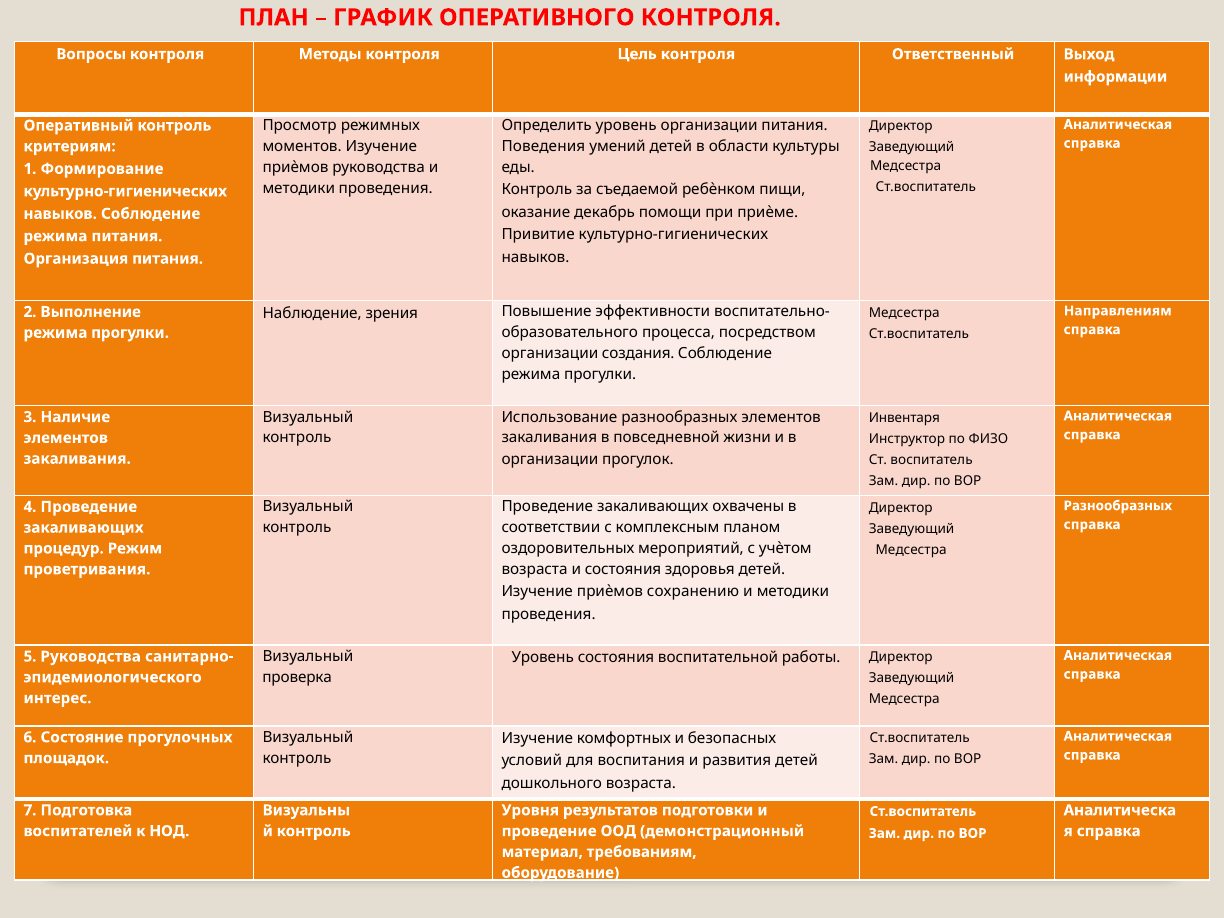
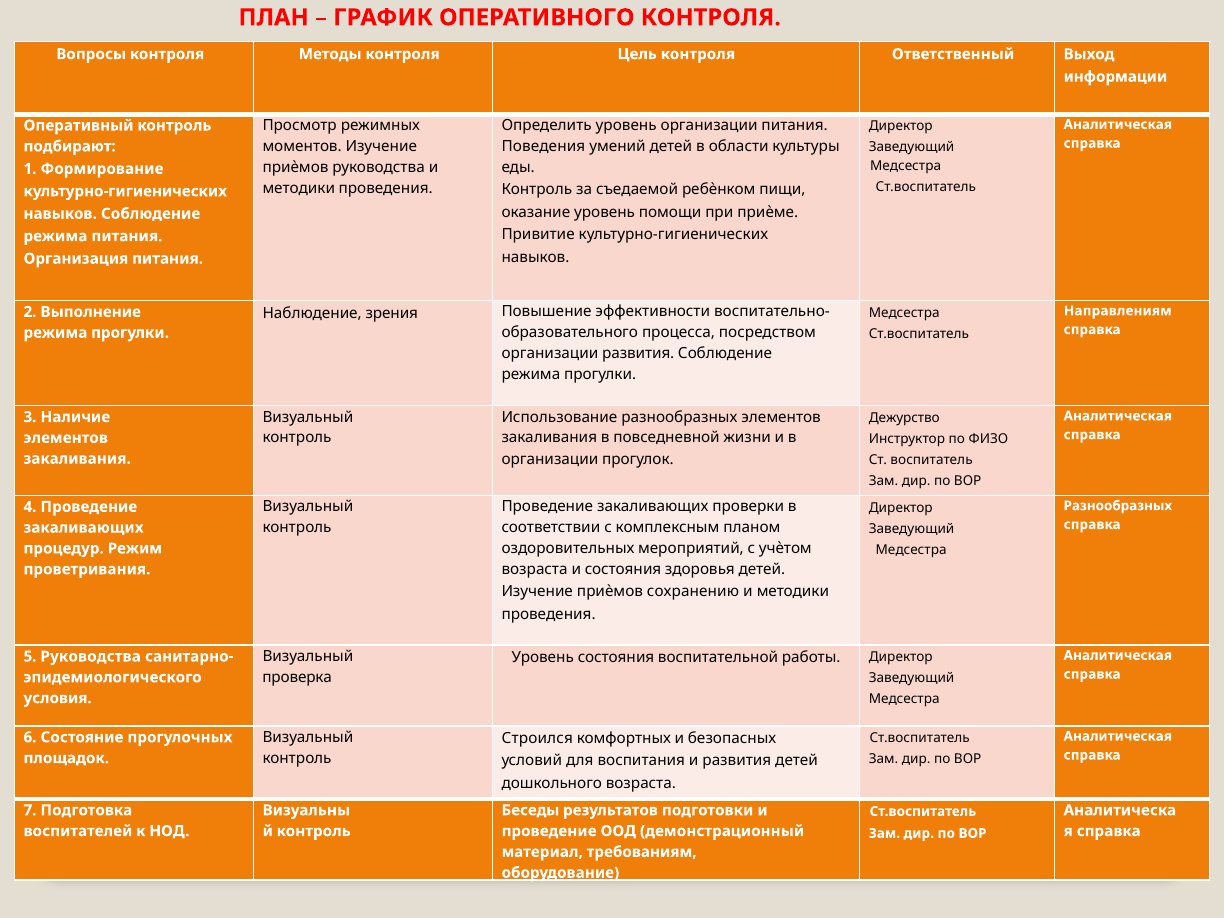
критериям: критериям -> подбирают
оказание декабрь: декабрь -> уровень
организации создания: создания -> развития
Инвентаря: Инвентаря -> Дежурство
охвачены: охвачены -> проверки
интерес: интерес -> условия
Изучение at (537, 738): Изучение -> Строился
Уровня: Уровня -> Беседы
